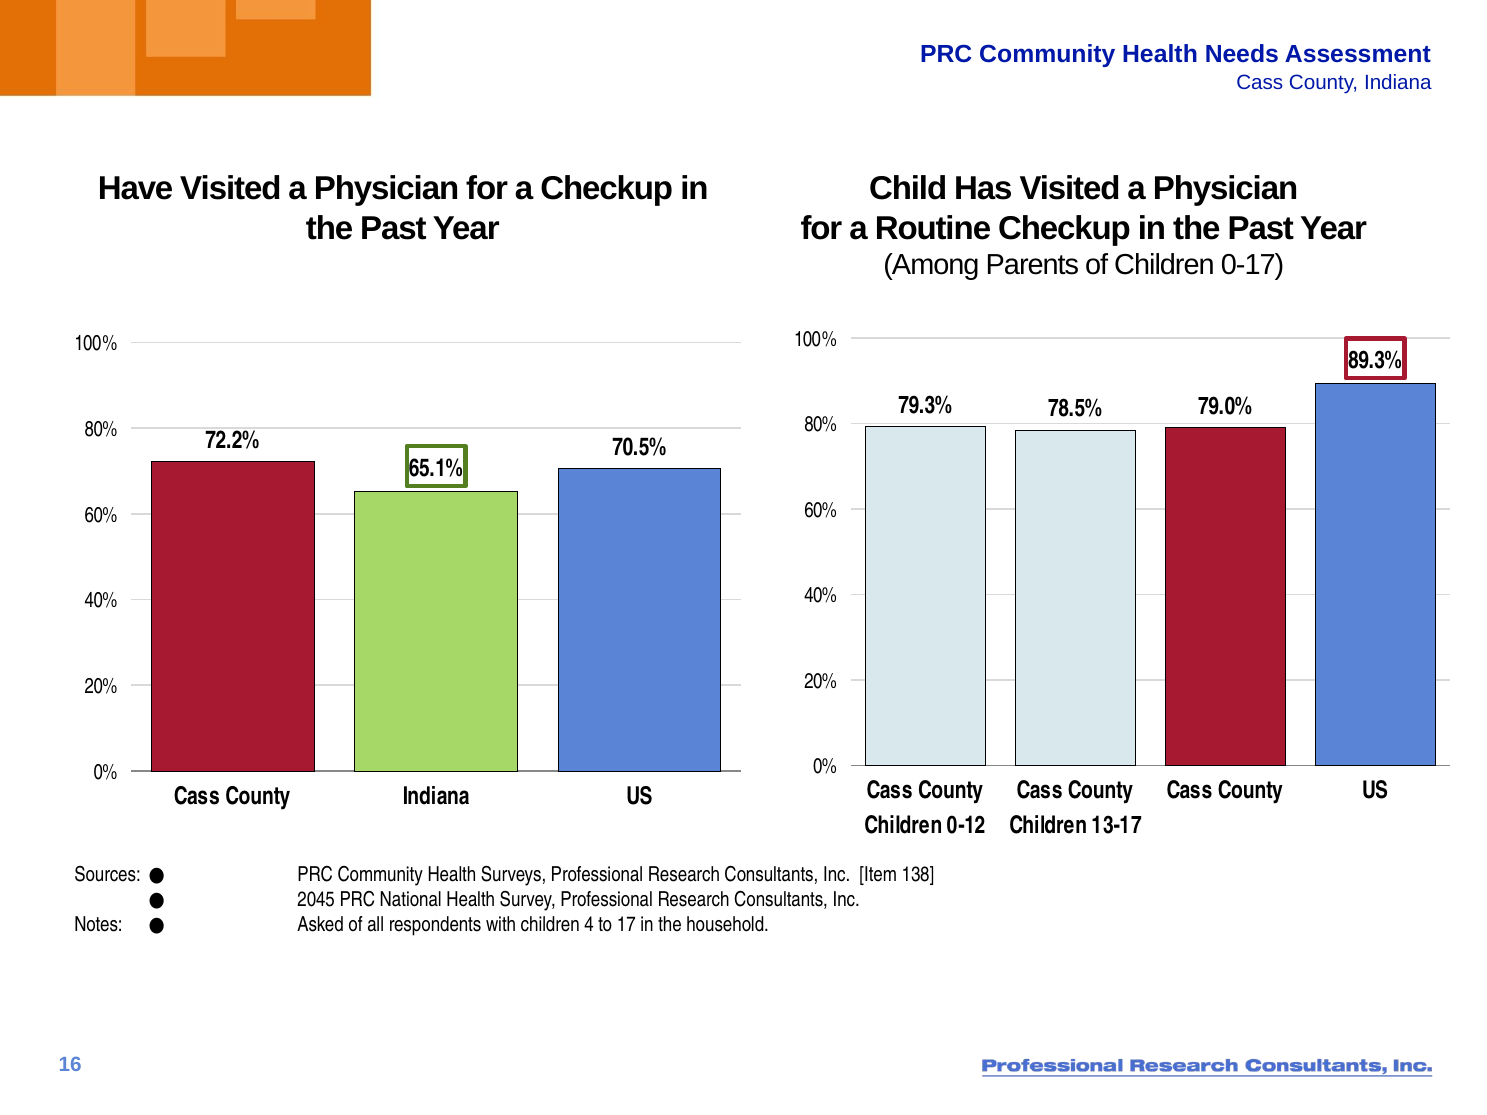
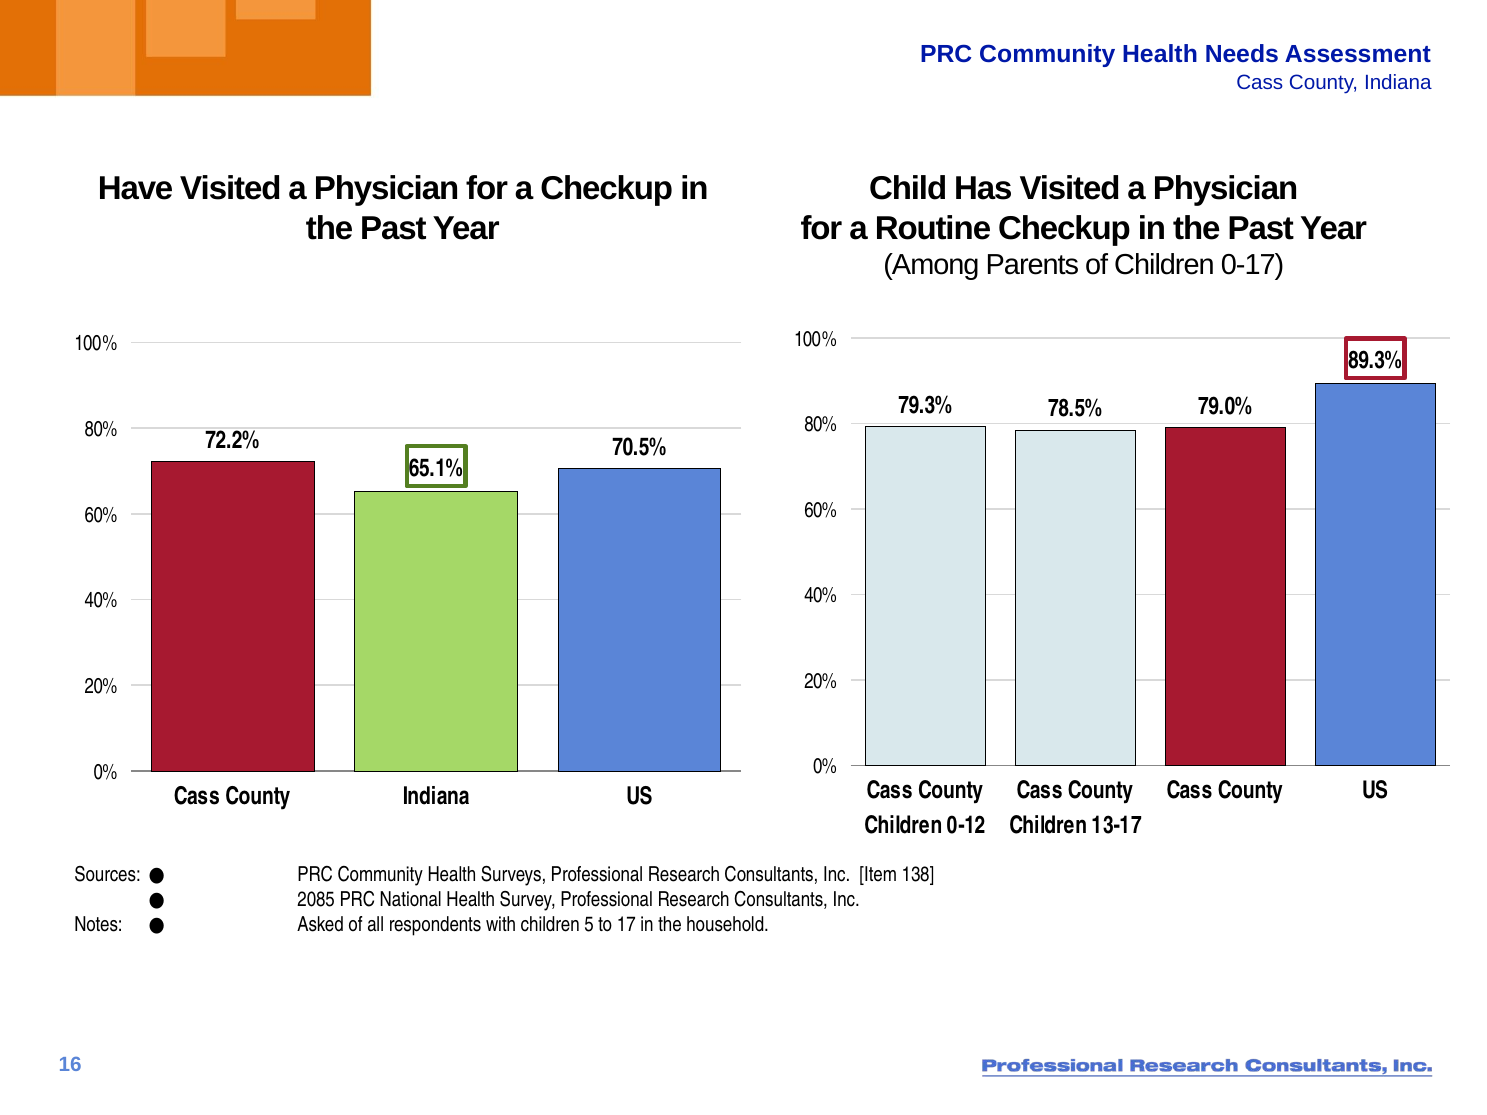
2045: 2045 -> 2085
4: 4 -> 5
